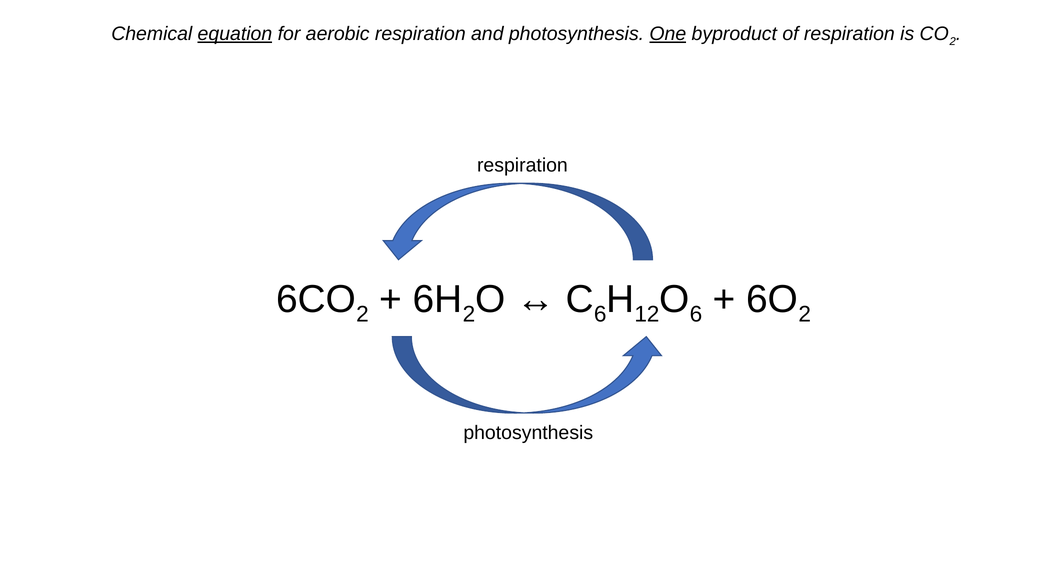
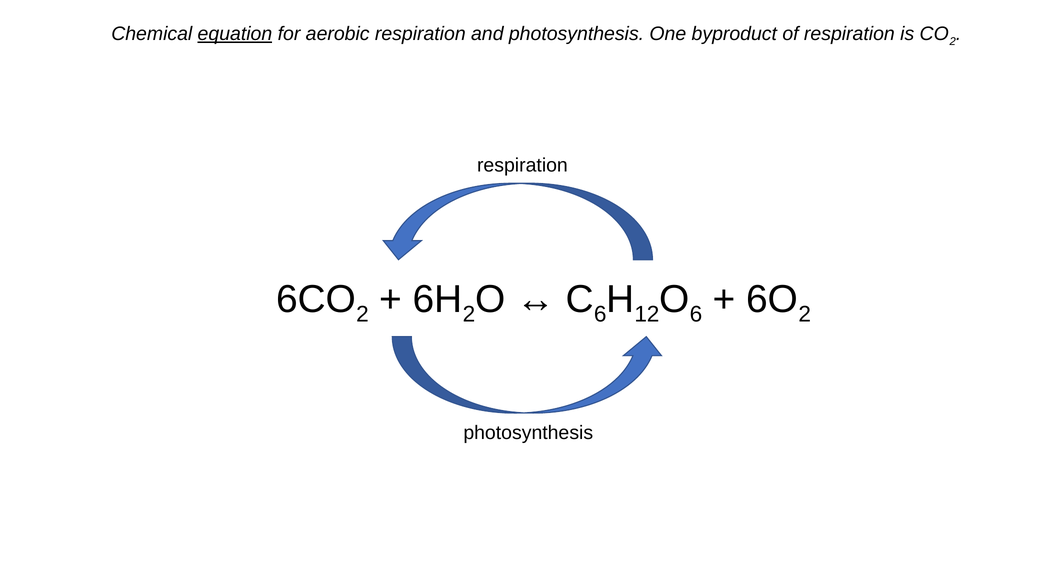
One underline: present -> none
